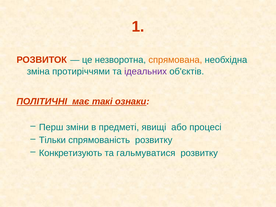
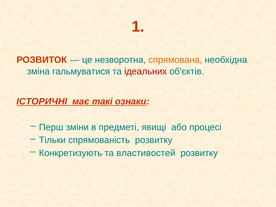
протиріччями: протиріччями -> гальмуватися
ідеальних colour: purple -> red
ПОЛІТИЧНІ: ПОЛІТИЧНІ -> ІСТОРИЧНІ
гальмуватися: гальмуватися -> властивостей
